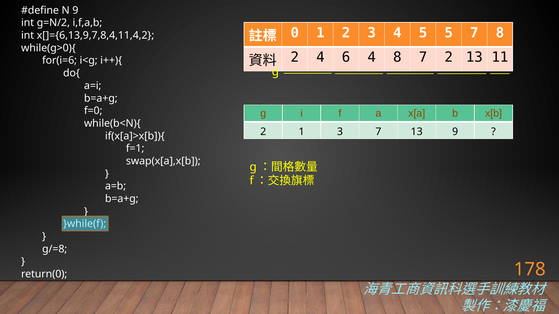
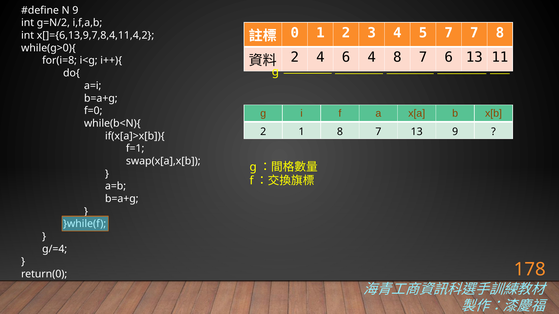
5 5: 5 -> 7
7 2: 2 -> 6
for(i=6: for(i=6 -> for(i=8
1 3: 3 -> 8
g/=8: g/=8 -> g/=4
